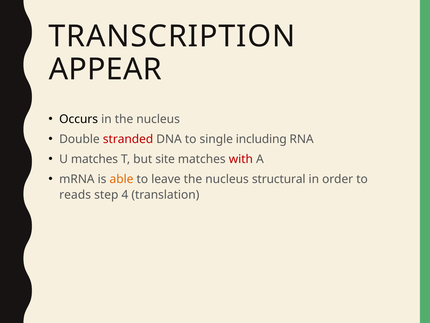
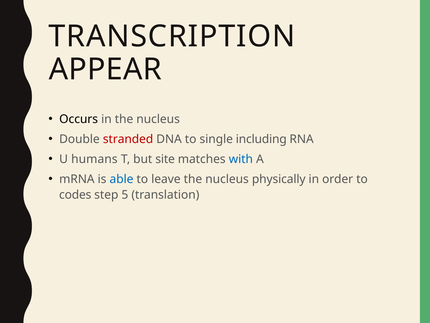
U matches: matches -> humans
with colour: red -> blue
able colour: orange -> blue
structural: structural -> physically
reads: reads -> codes
4: 4 -> 5
